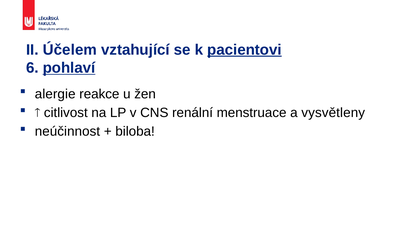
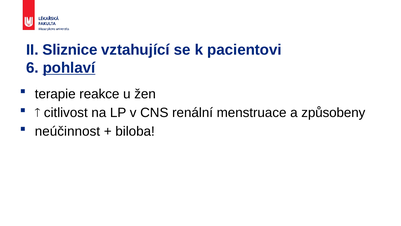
Účelem: Účelem -> Sliznice
pacientovi underline: present -> none
alergie: alergie -> terapie
vysvětleny: vysvětleny -> způsobeny
